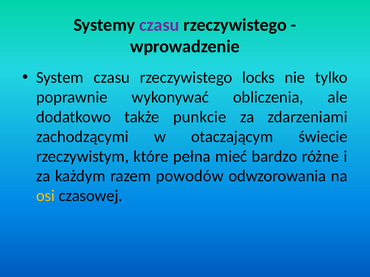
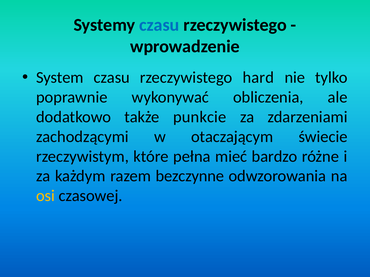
czasu at (159, 25) colour: purple -> blue
locks: locks -> hard
powodów: powodów -> bezczynne
